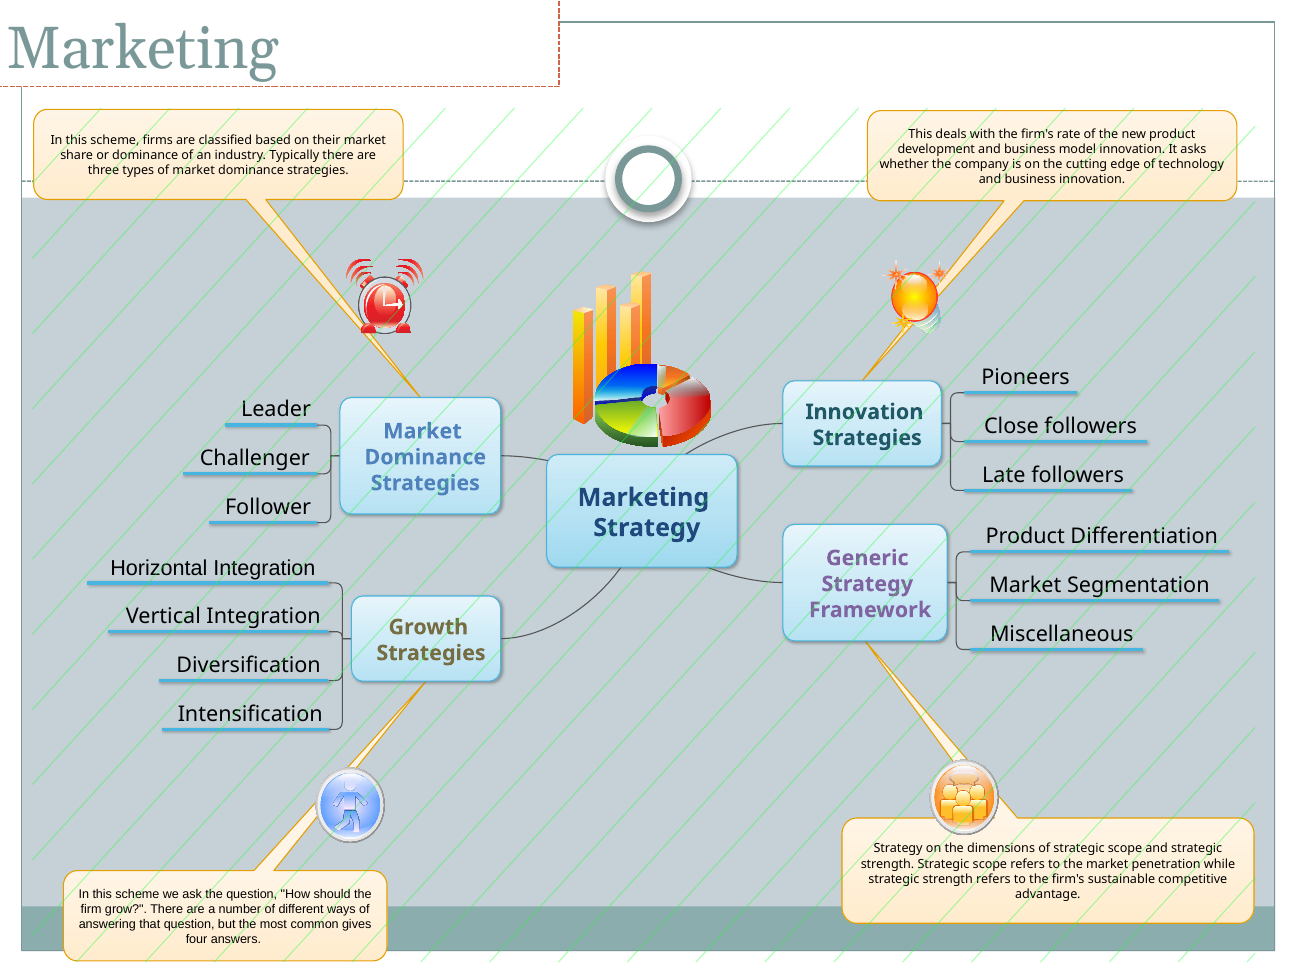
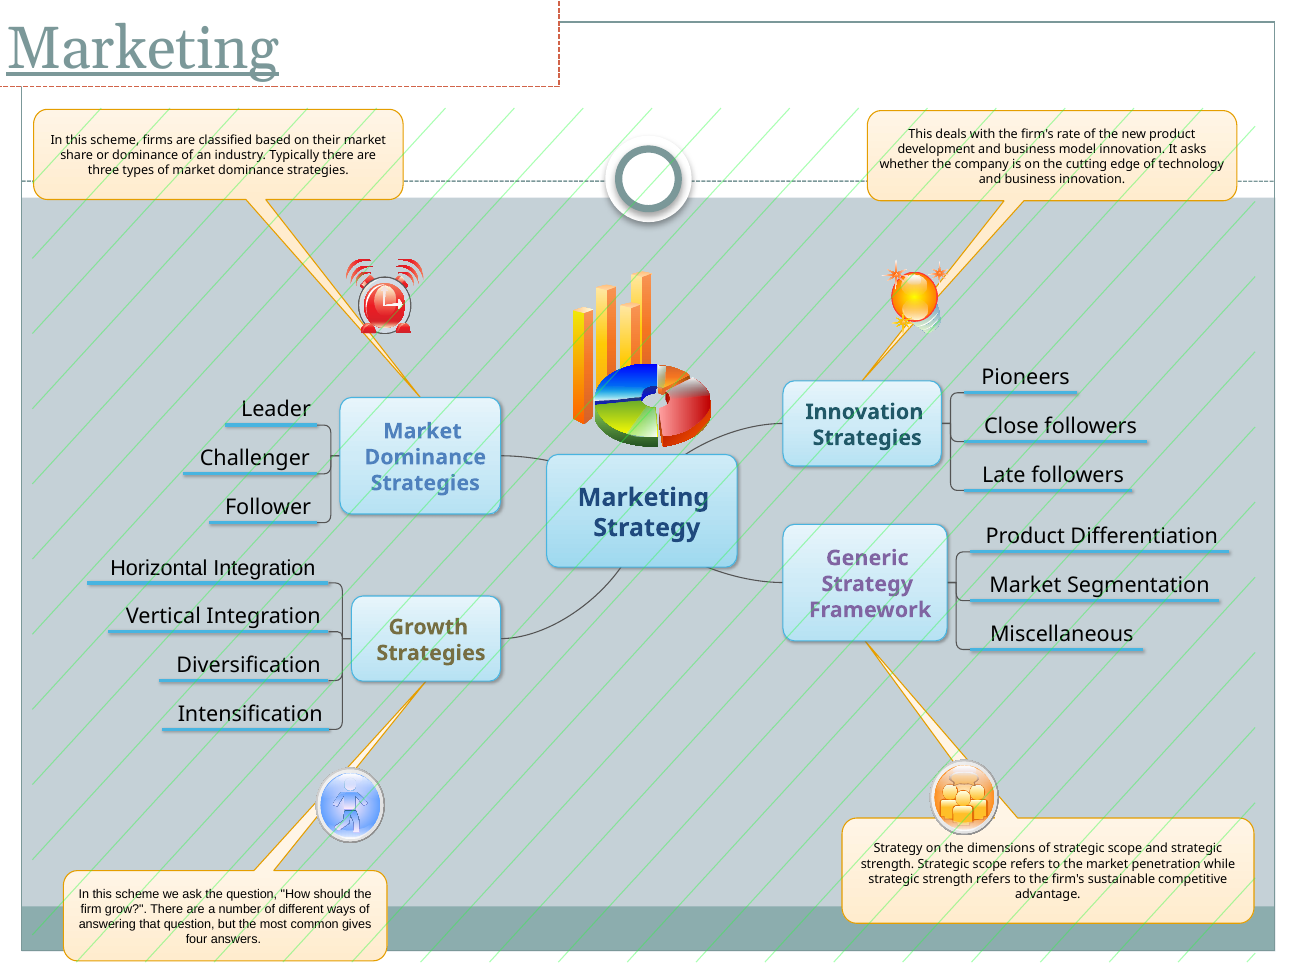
Marketing at (142, 49) underline: none -> present
